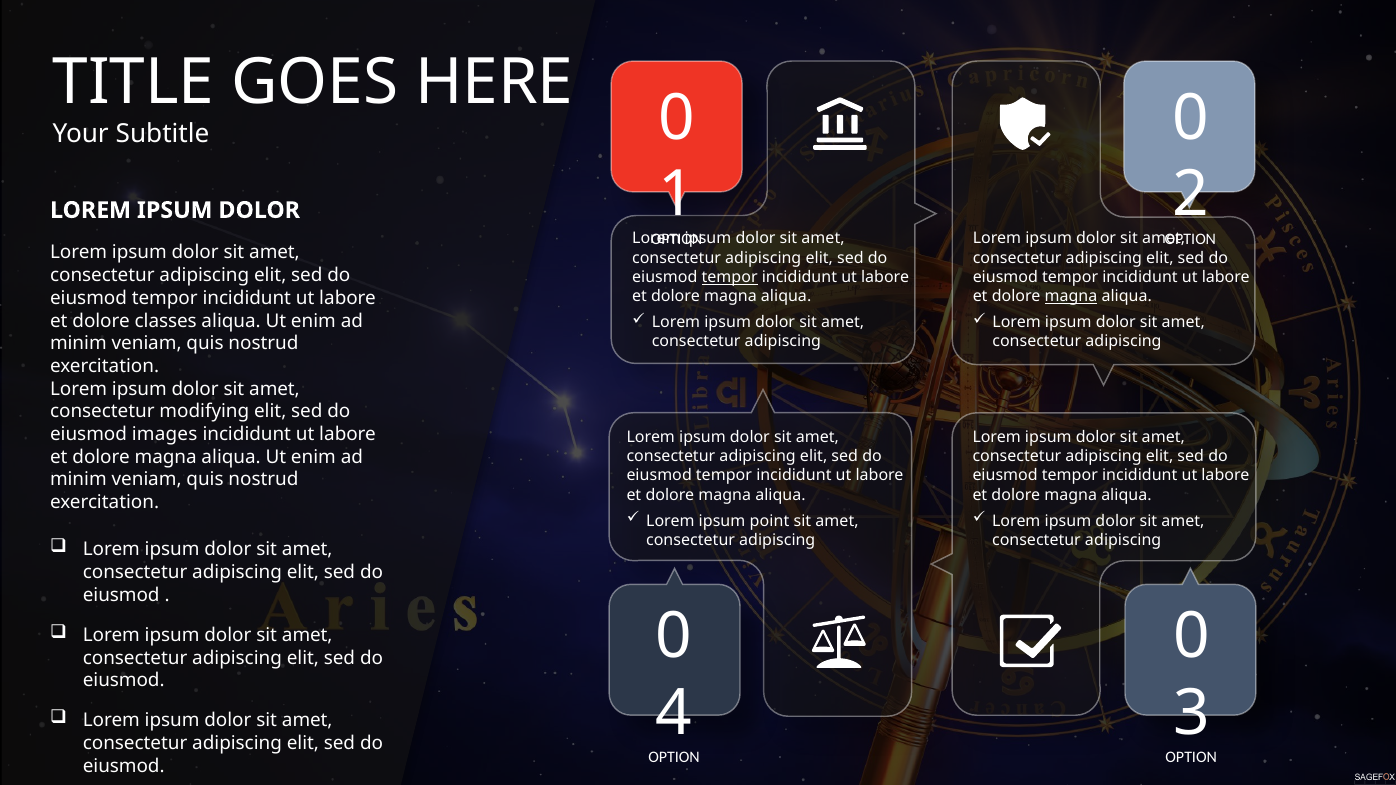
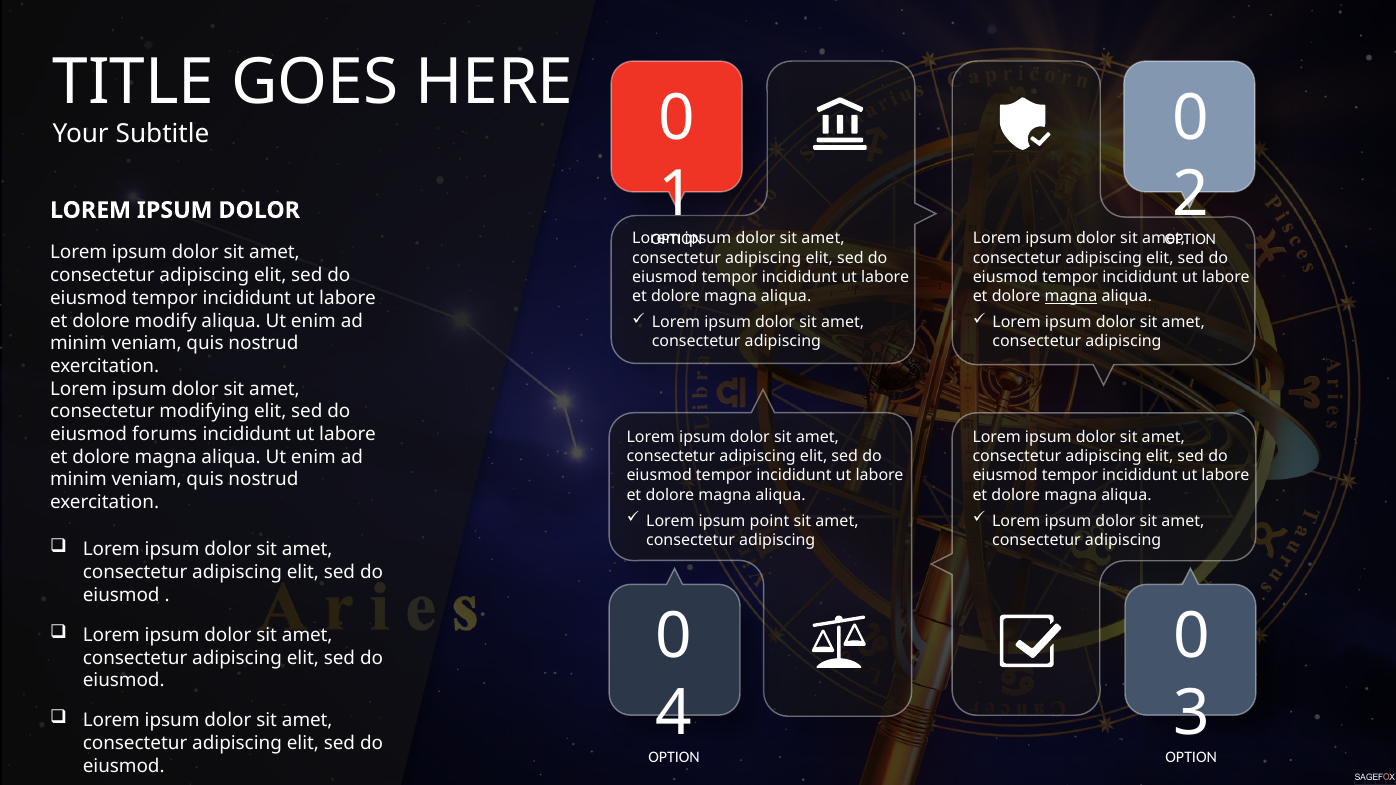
tempor at (730, 277) underline: present -> none
classes: classes -> modify
images: images -> forums
